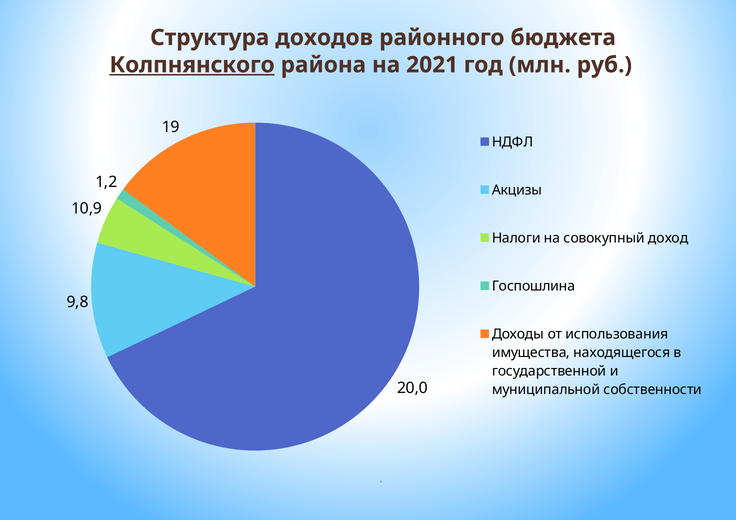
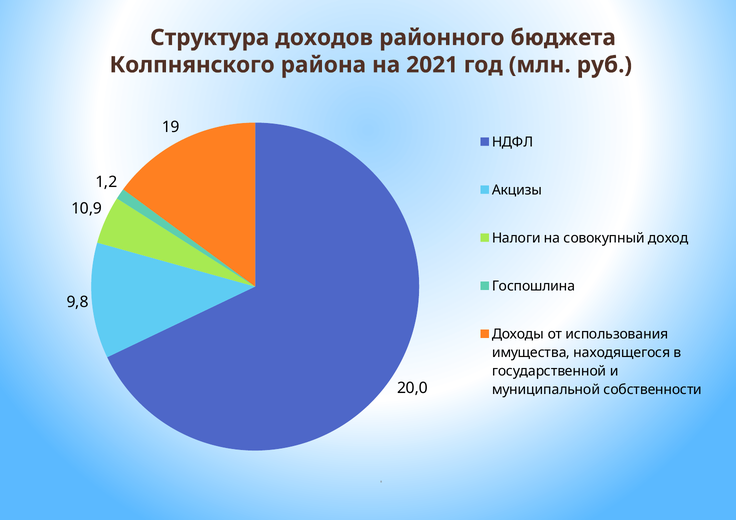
Колпнянского underline: present -> none
